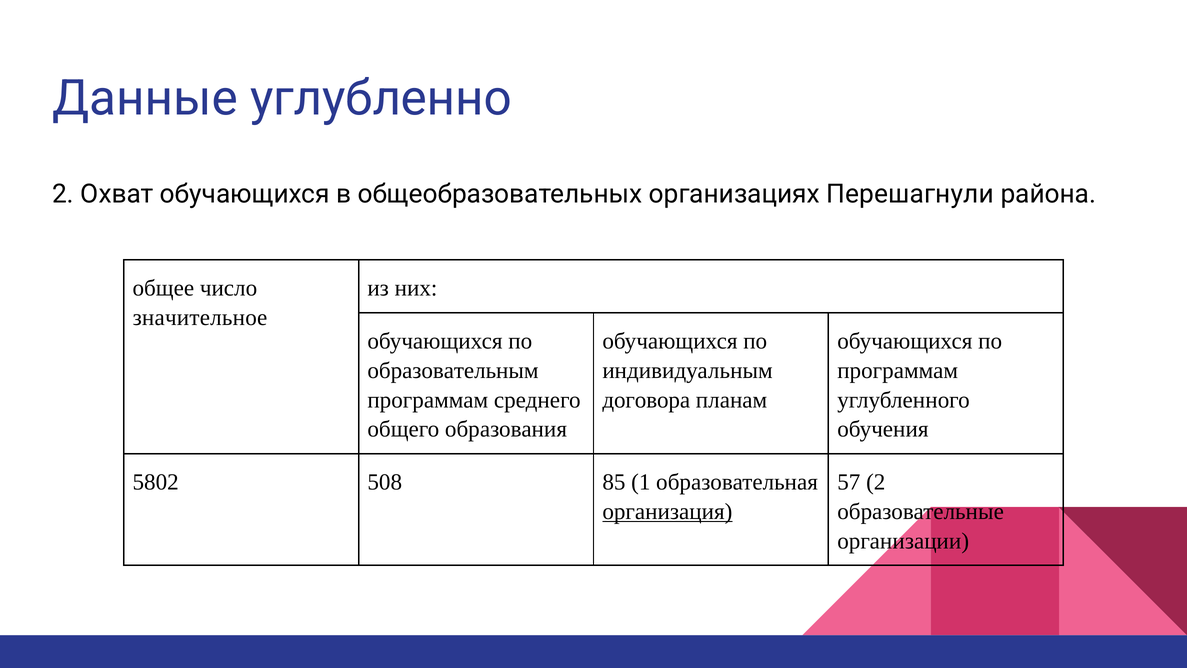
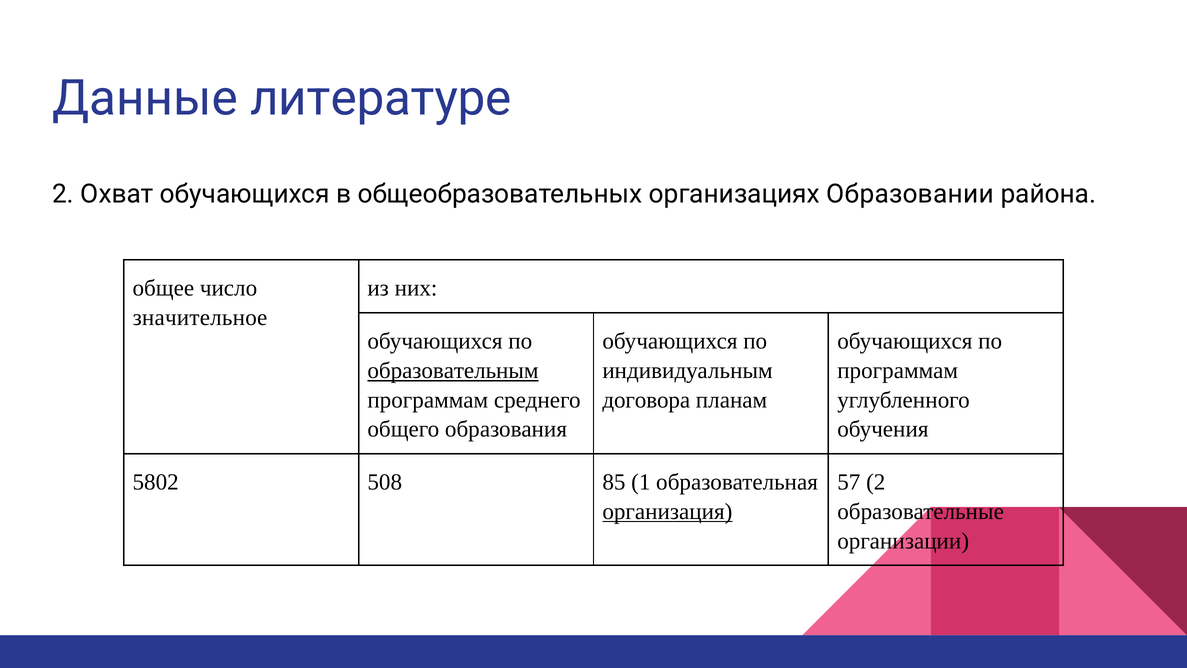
углубленно: углубленно -> литературе
Перешагнули: Перешагнули -> Образовании
образовательным underline: none -> present
